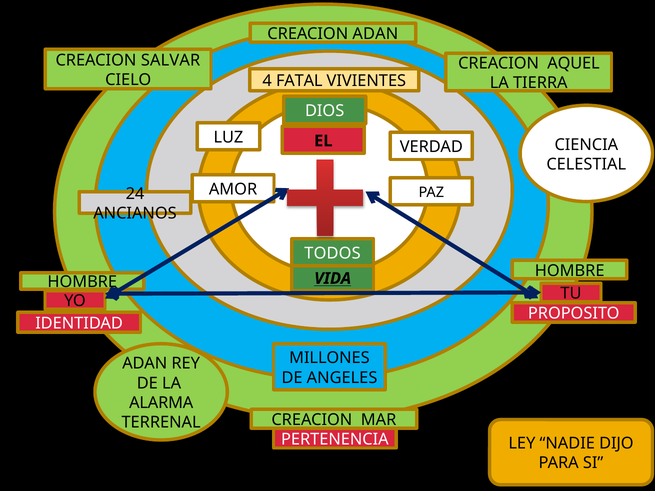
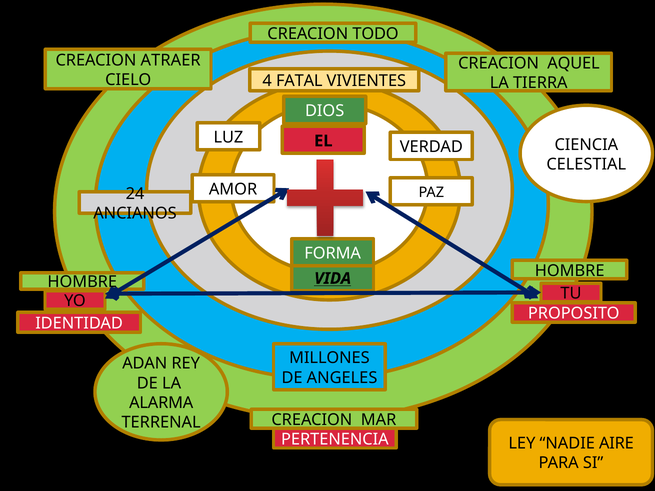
CREACION ADAN: ADAN -> TODO
SALVAR: SALVAR -> ATRAER
TODOS: TODOS -> FORMA
DIJO: DIJO -> AIRE
